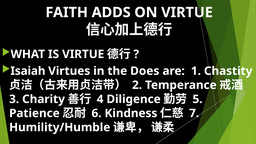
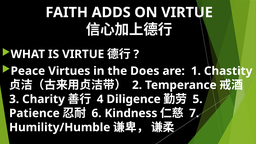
Isaiah: Isaiah -> Peace
